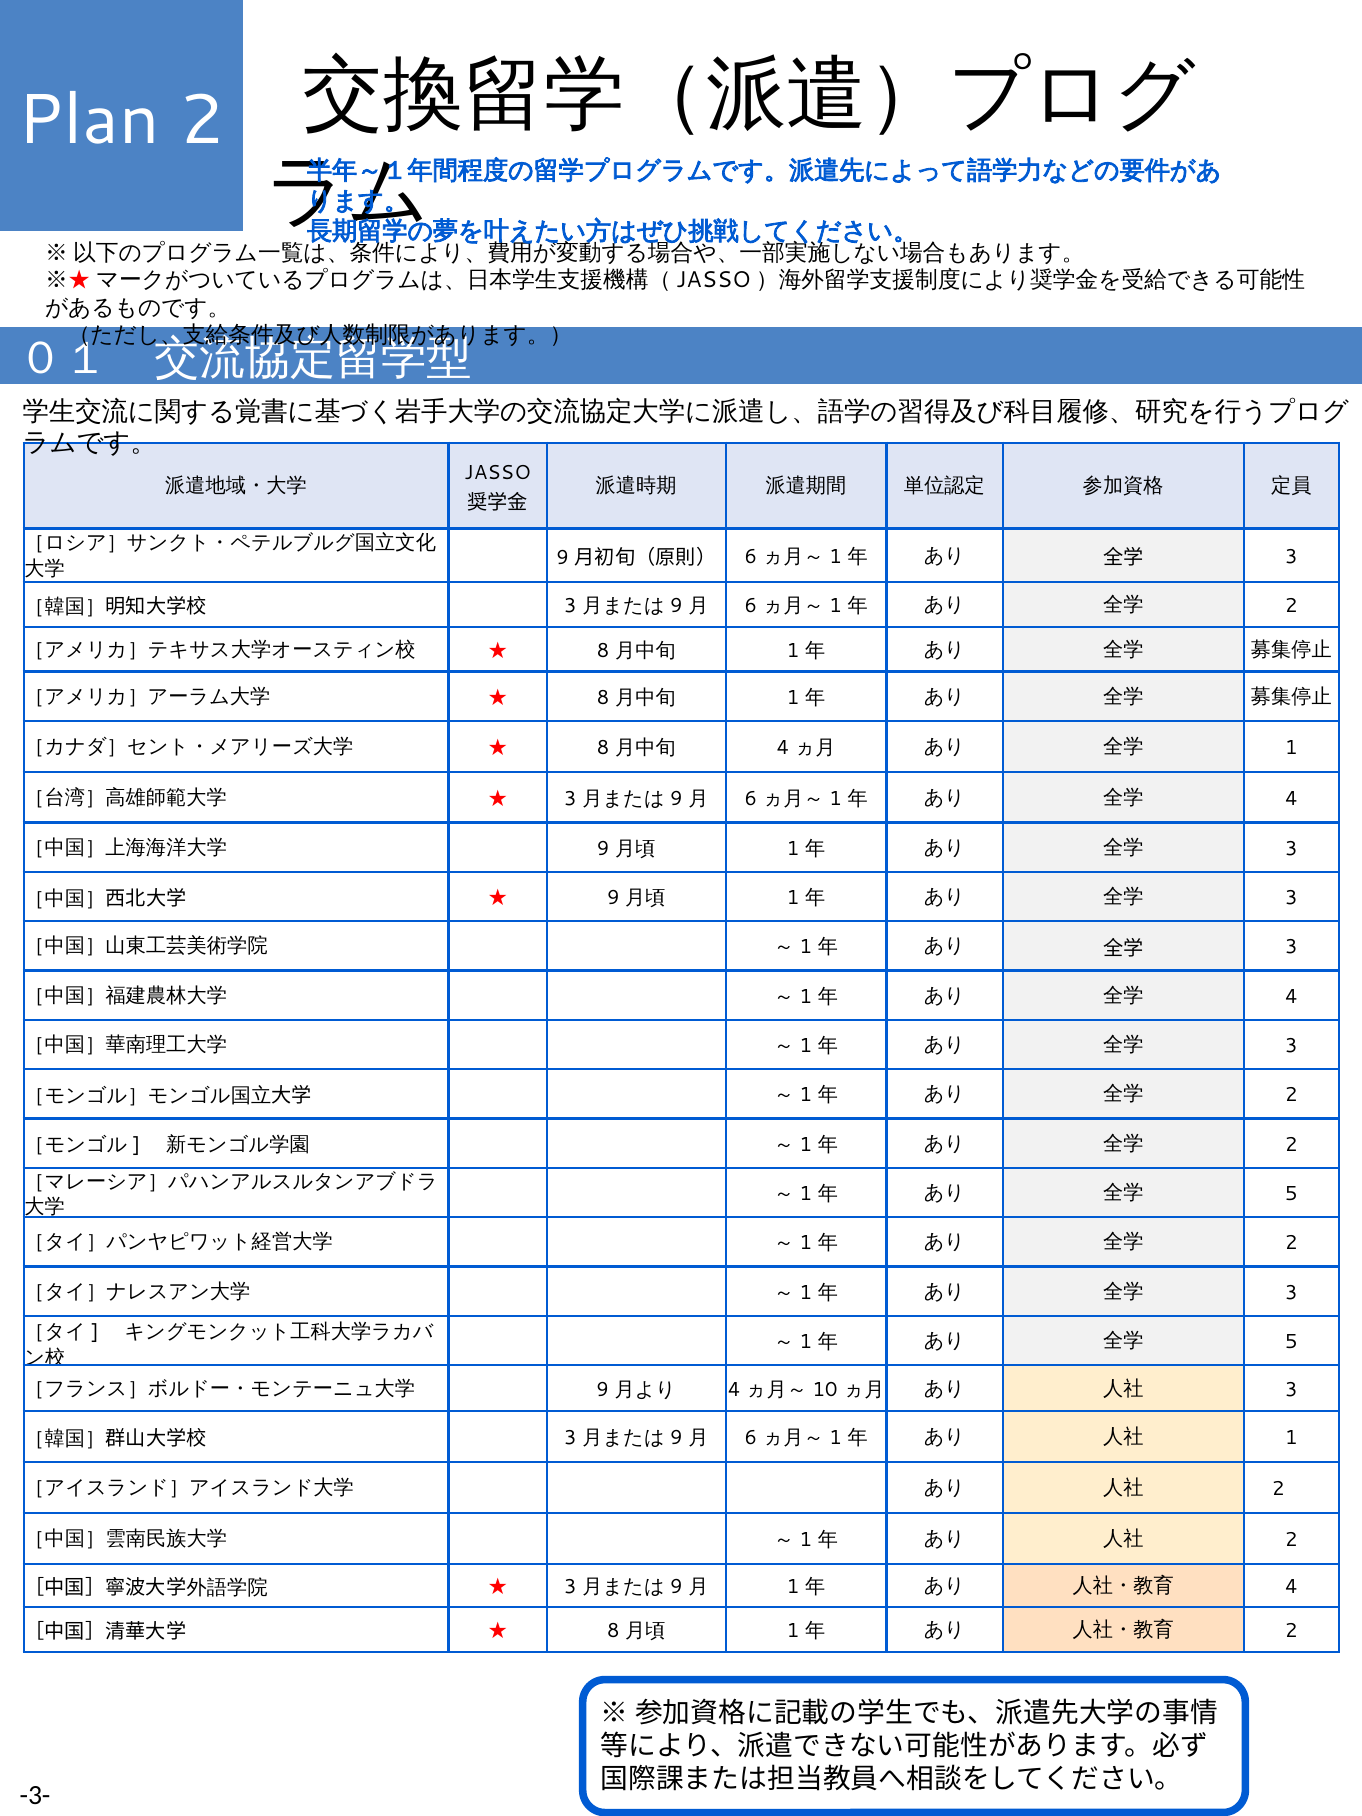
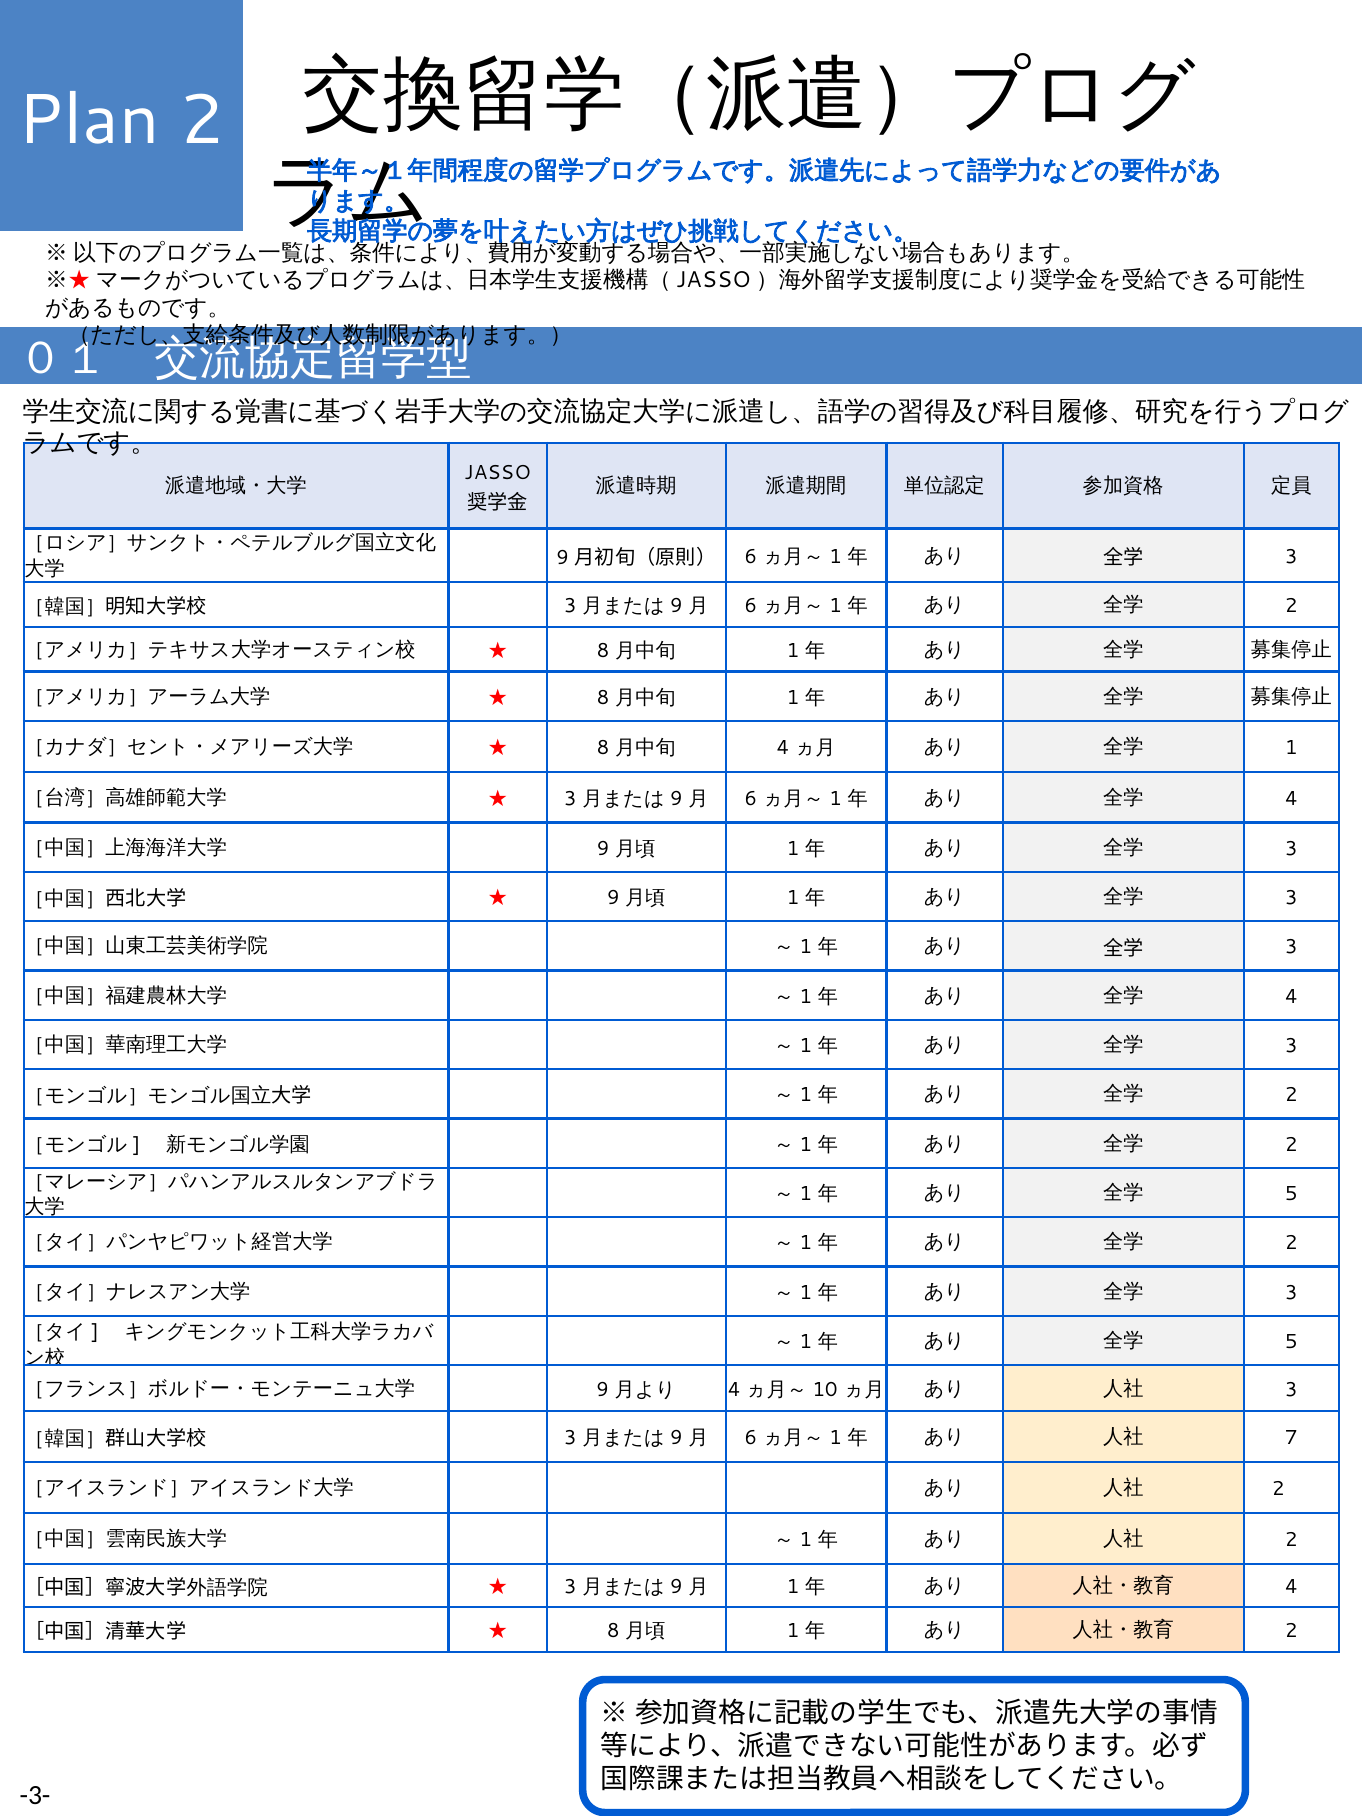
1 at (1291, 1438): 1 -> 7
